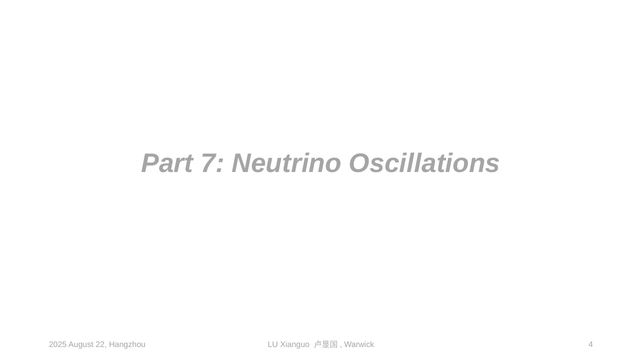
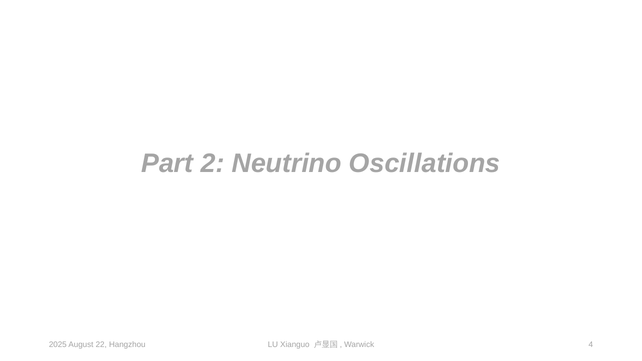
7: 7 -> 2
